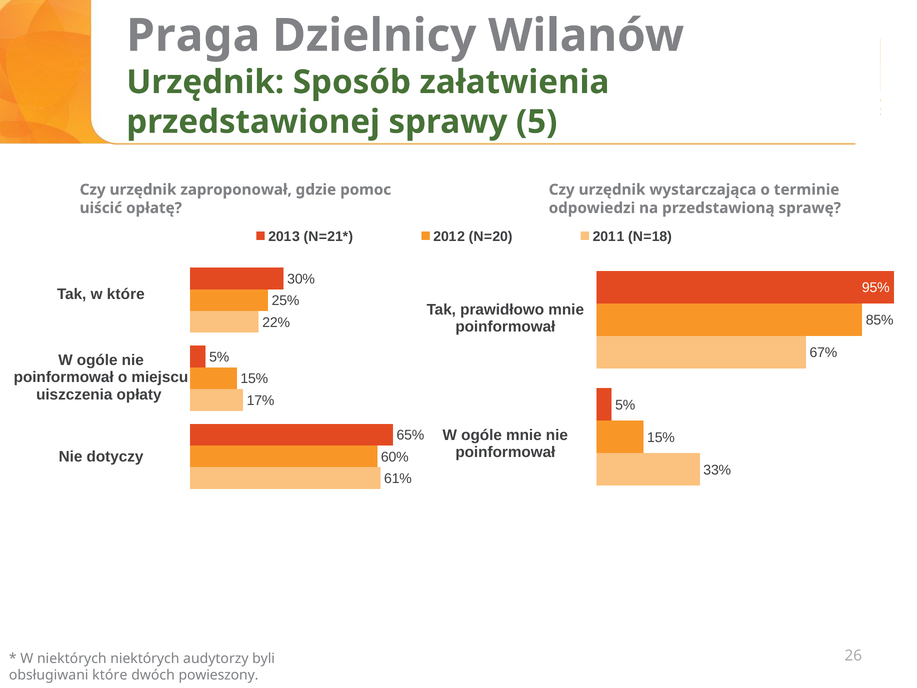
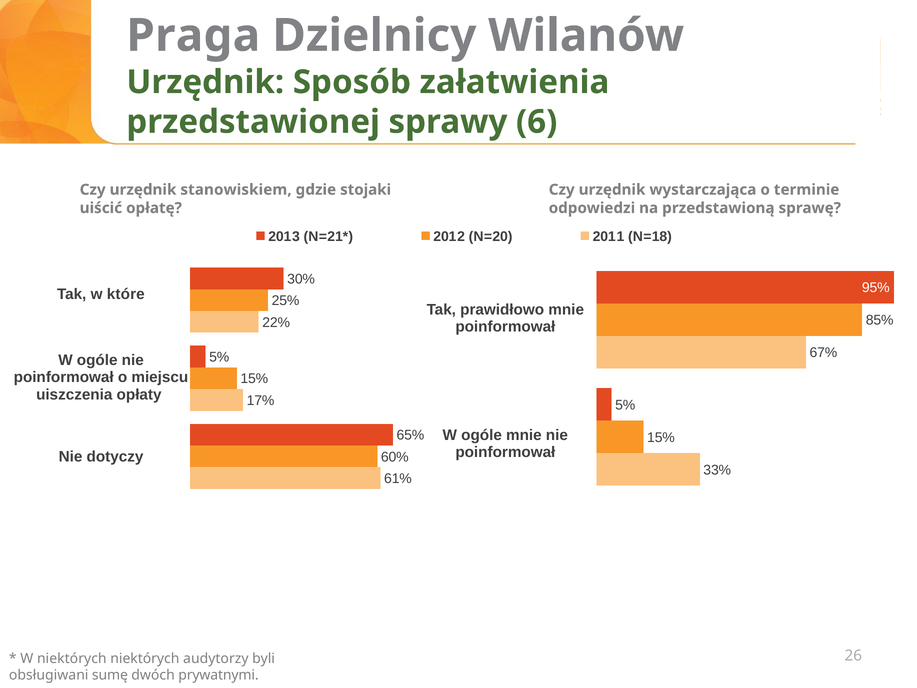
5: 5 -> 6
zaproponował: zaproponował -> stanowiskiem
pomoc: pomoc -> stojaki
obsługiwani które: które -> sumę
powieszony: powieszony -> prywatnymi
